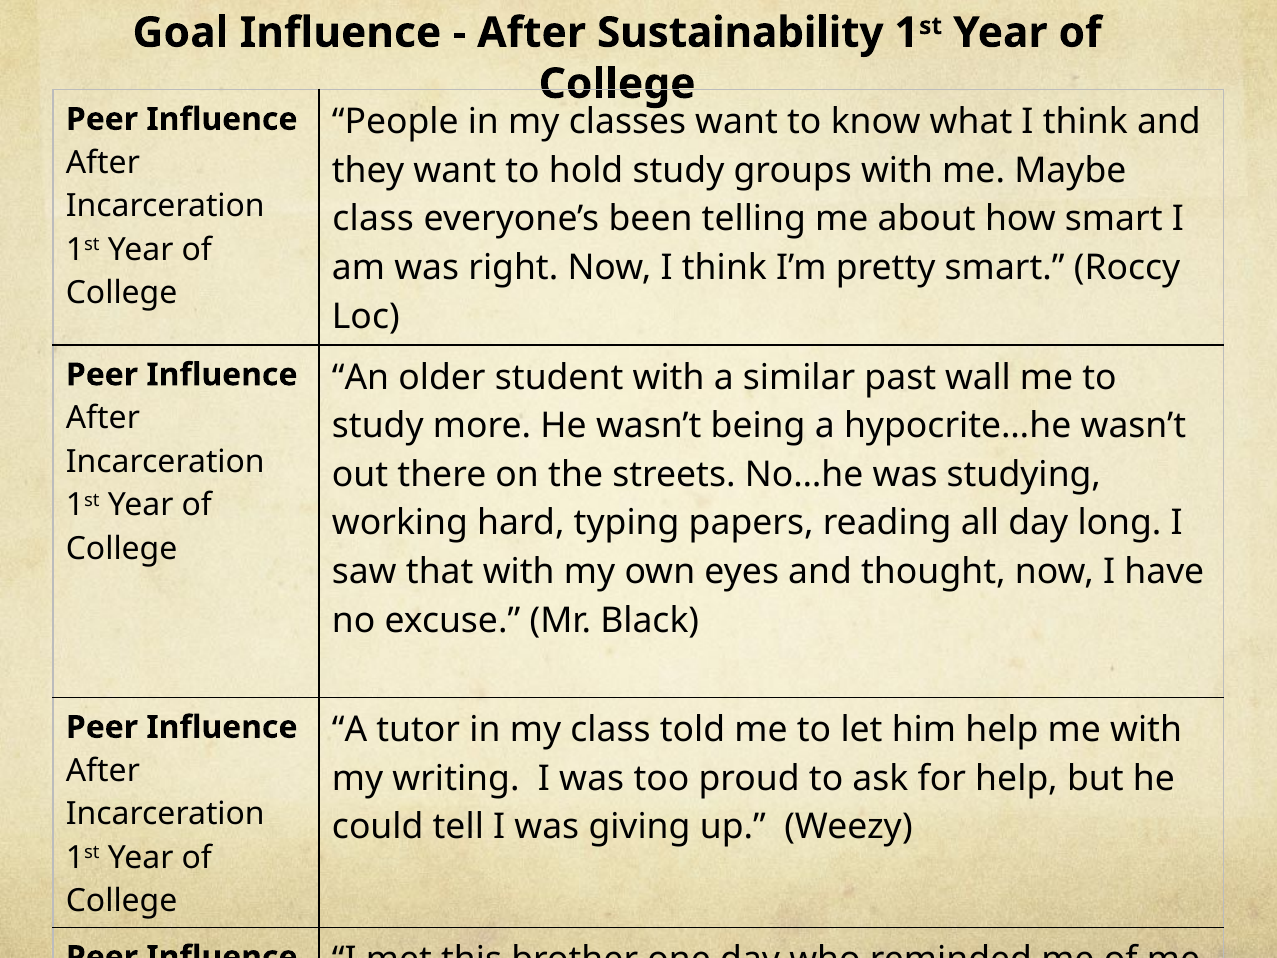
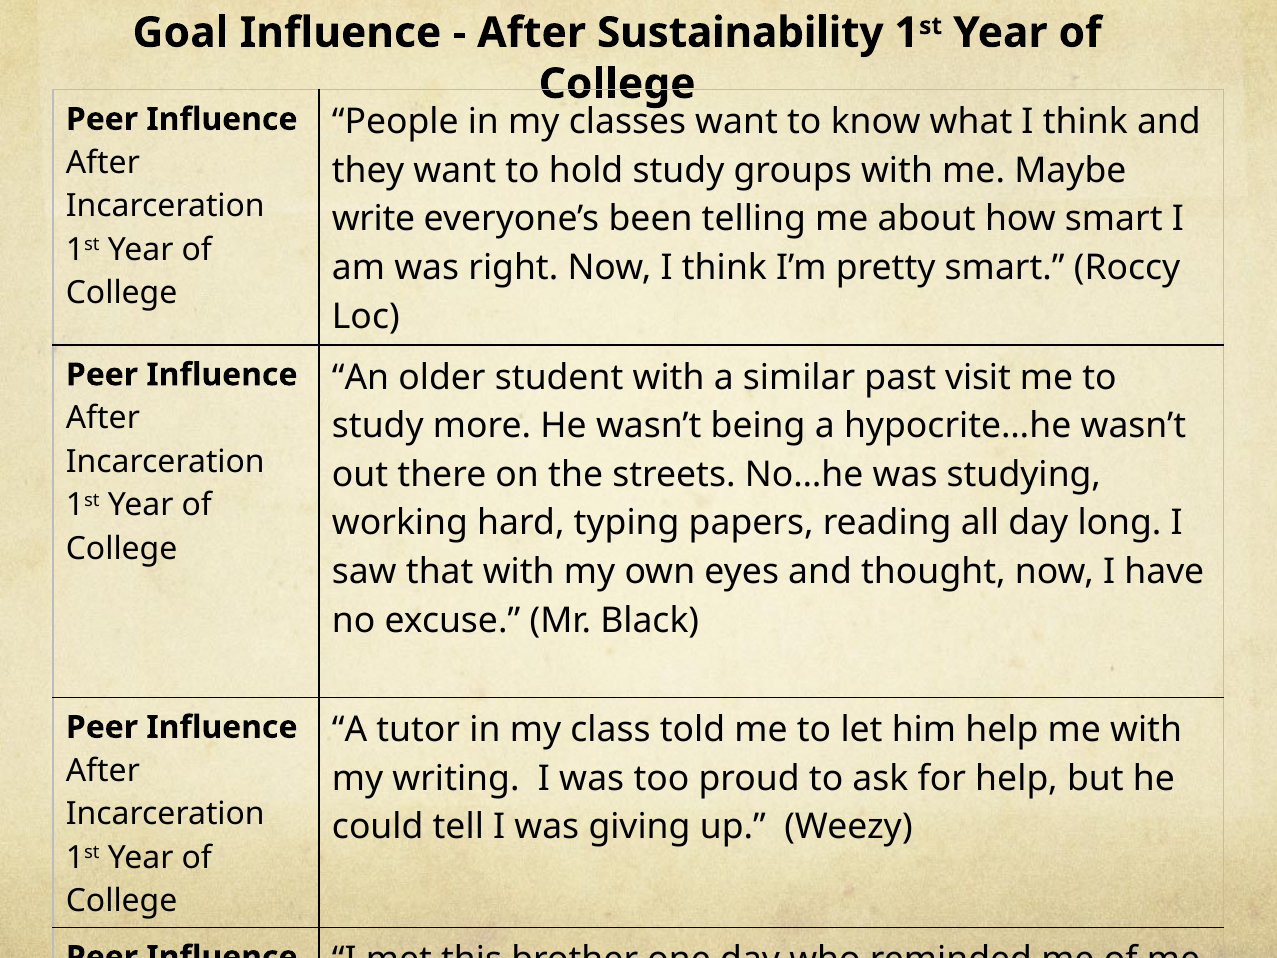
class at (373, 219): class -> write
wall: wall -> visit
